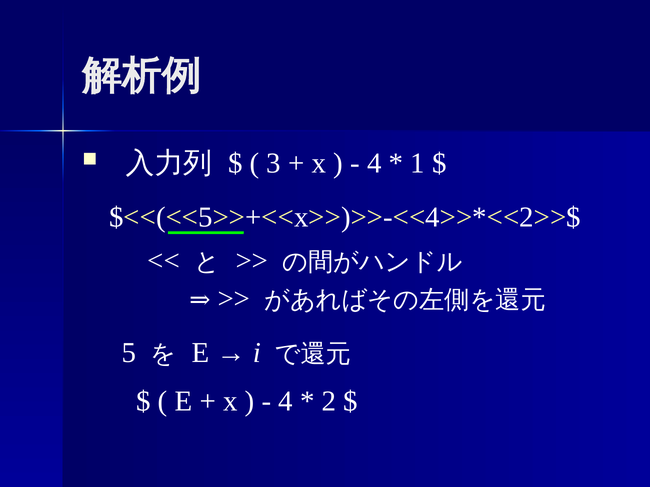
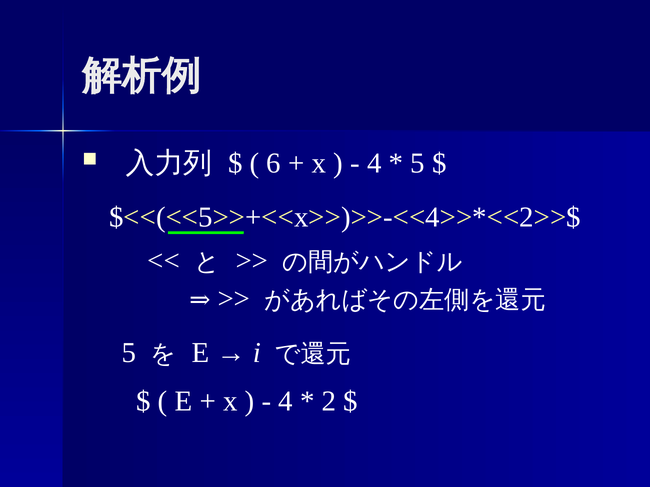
3: 3 -> 6
1 at (418, 163): 1 -> 5
